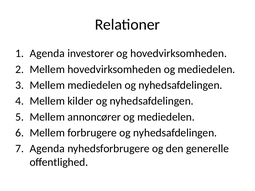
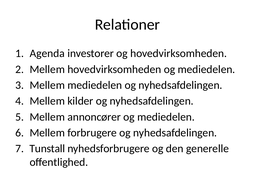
Agenda at (47, 149): Agenda -> Tunstall
